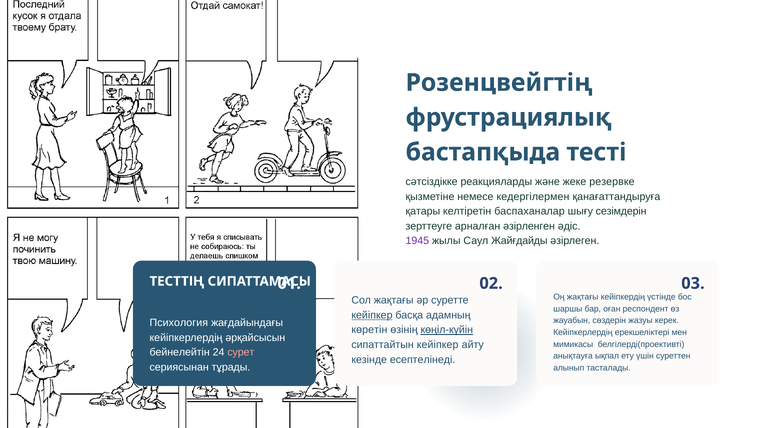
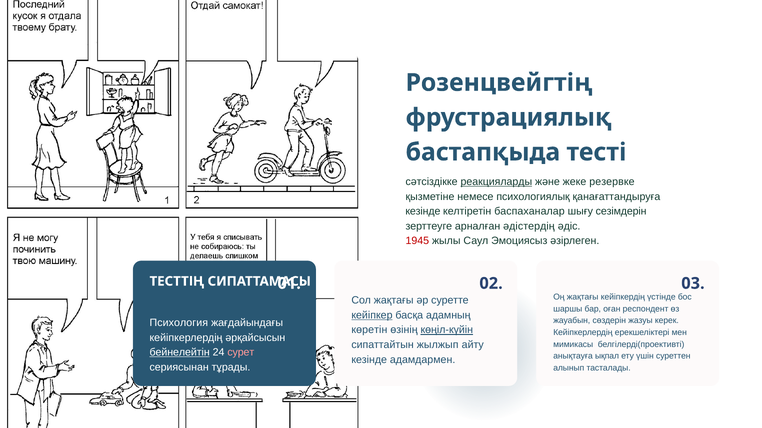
реакцияларды underline: none -> present
кедергілермен: кедергілермен -> психологиялық
қатары at (423, 212): қатары -> кезінде
әзірленген: әзірленген -> әдістердің
1945 colour: purple -> red
Жайғдайды: Жайғдайды -> Эмоциясыз
сипаттайтын кейіпкер: кейіпкер -> жылжып
бейнелейтін underline: none -> present
есептелінеді: есептелінеді -> адамдармен
